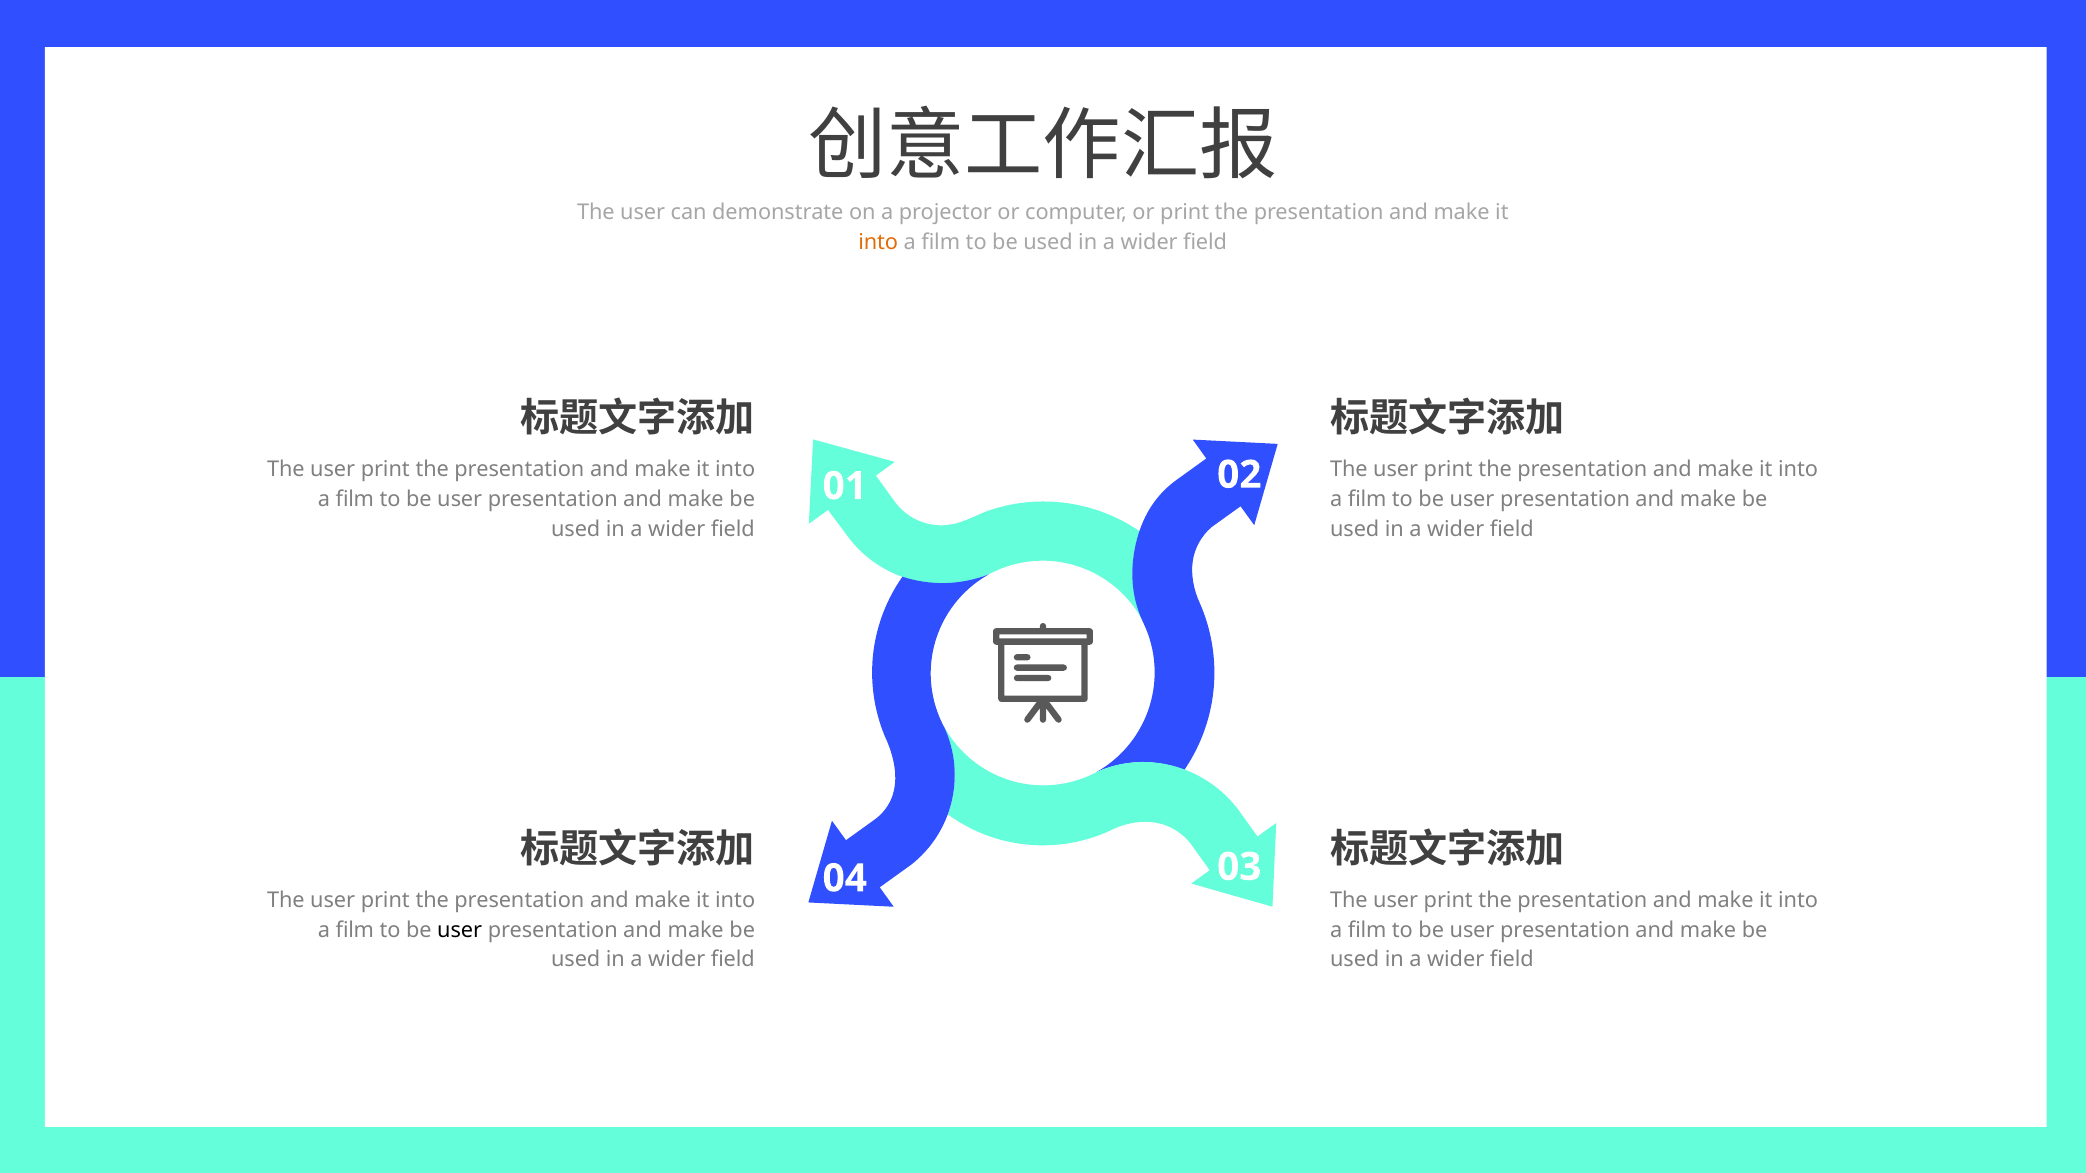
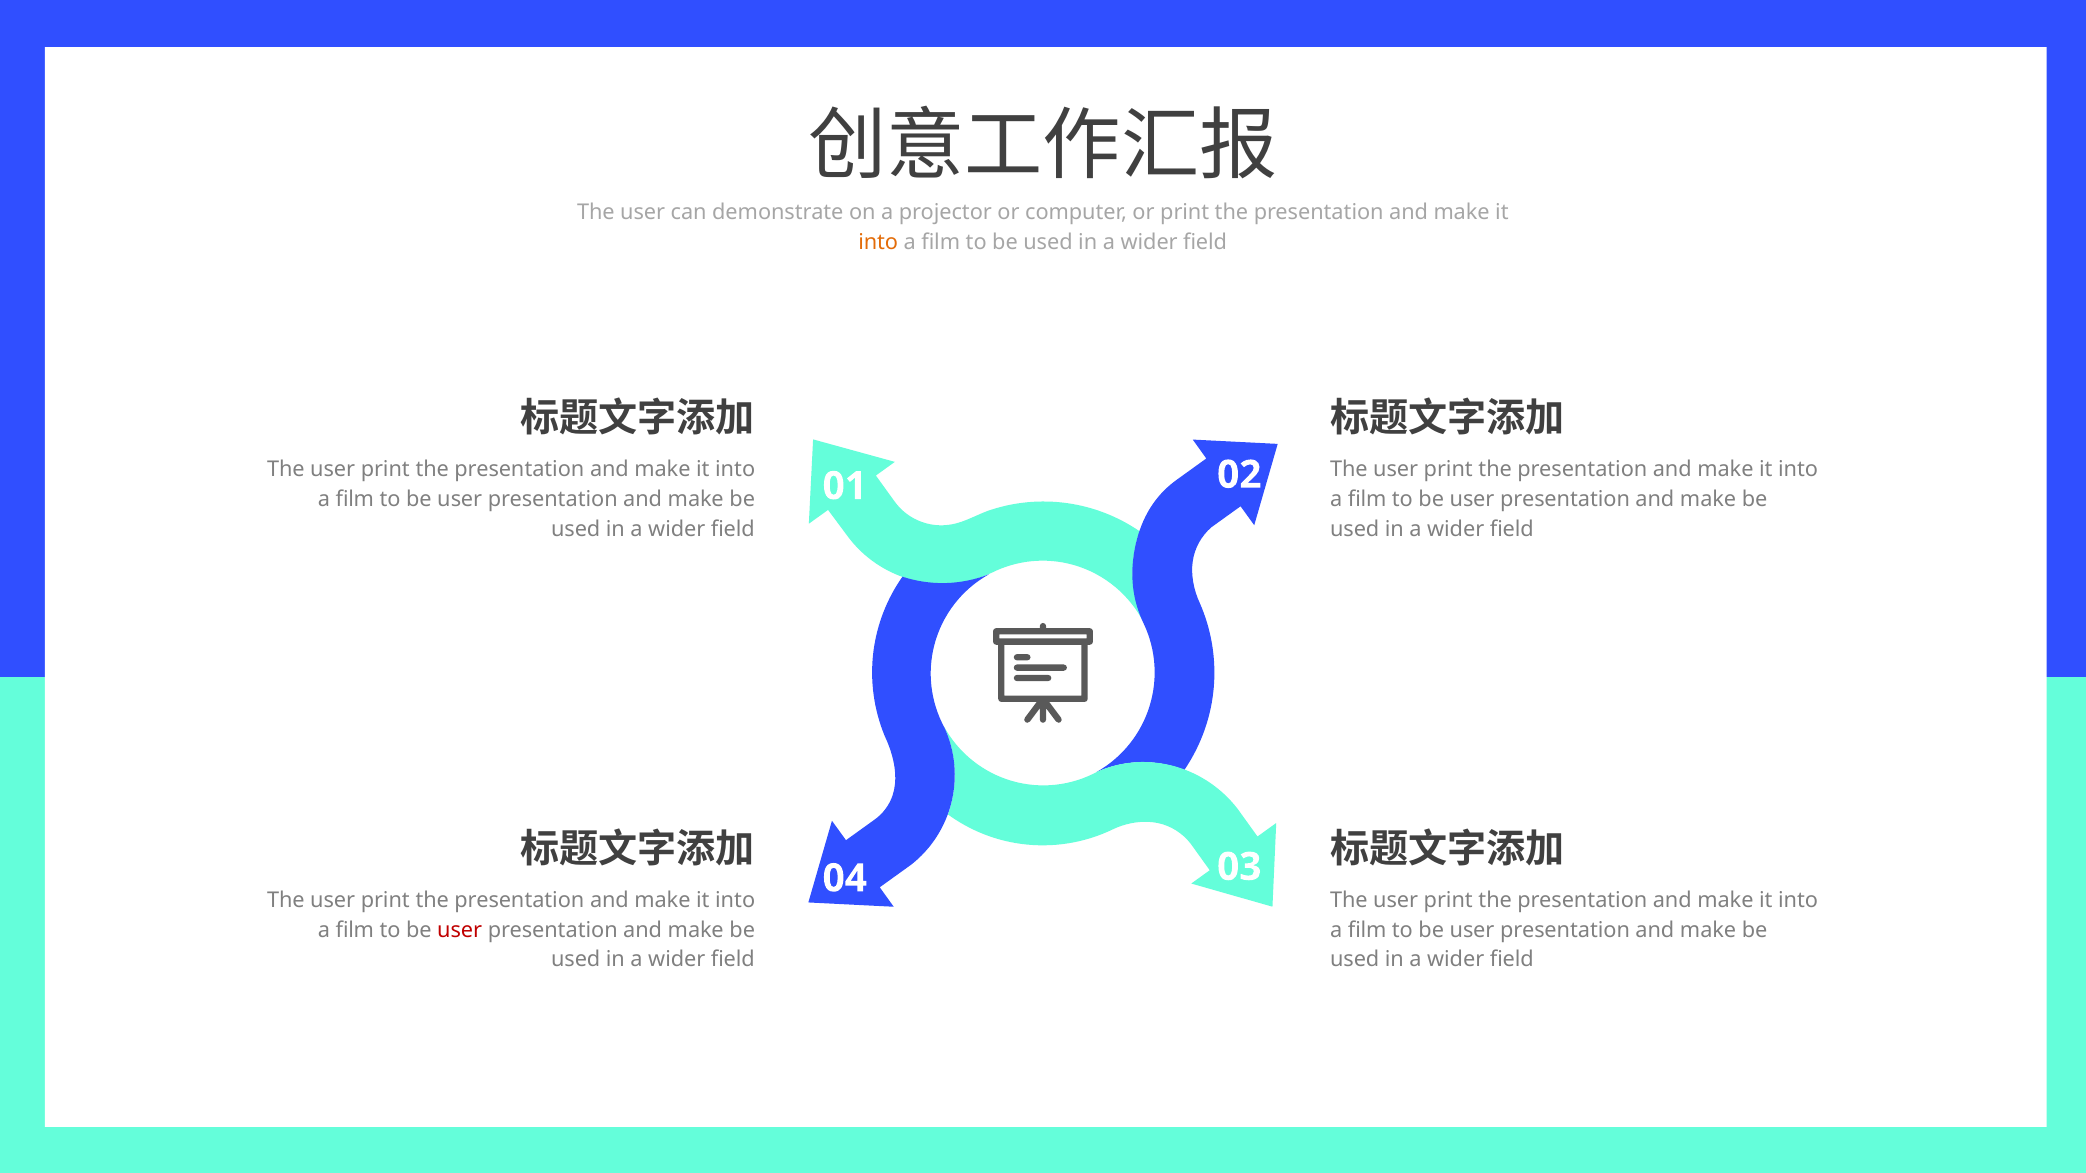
user at (460, 930) colour: black -> red
